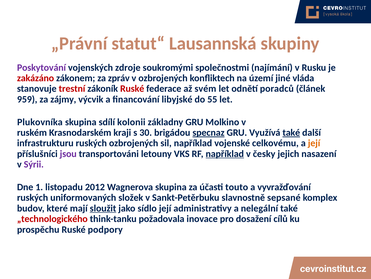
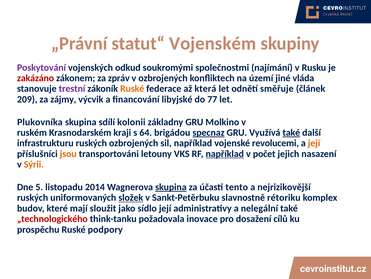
Lausannská: Lausannská -> Vojenském
zdroje: zdroje -> odkud
trestní colour: red -> purple
Ruské at (132, 89) colour: red -> orange
svém: svém -> která
poradců: poradců -> směřuje
959: 959 -> 209
55: 55 -> 77
30: 30 -> 64
celkovému: celkovému -> revolucemi
jsou colour: purple -> orange
česky: česky -> počet
Sýrii colour: purple -> orange
1: 1 -> 5
2012: 2012 -> 2014
skupina at (171, 187) underline: none -> present
touto: touto -> tento
vyvražďování: vyvražďování -> nejrizikovější
složek underline: none -> present
sepsané: sepsané -> rétoriku
sloužit underline: present -> none
